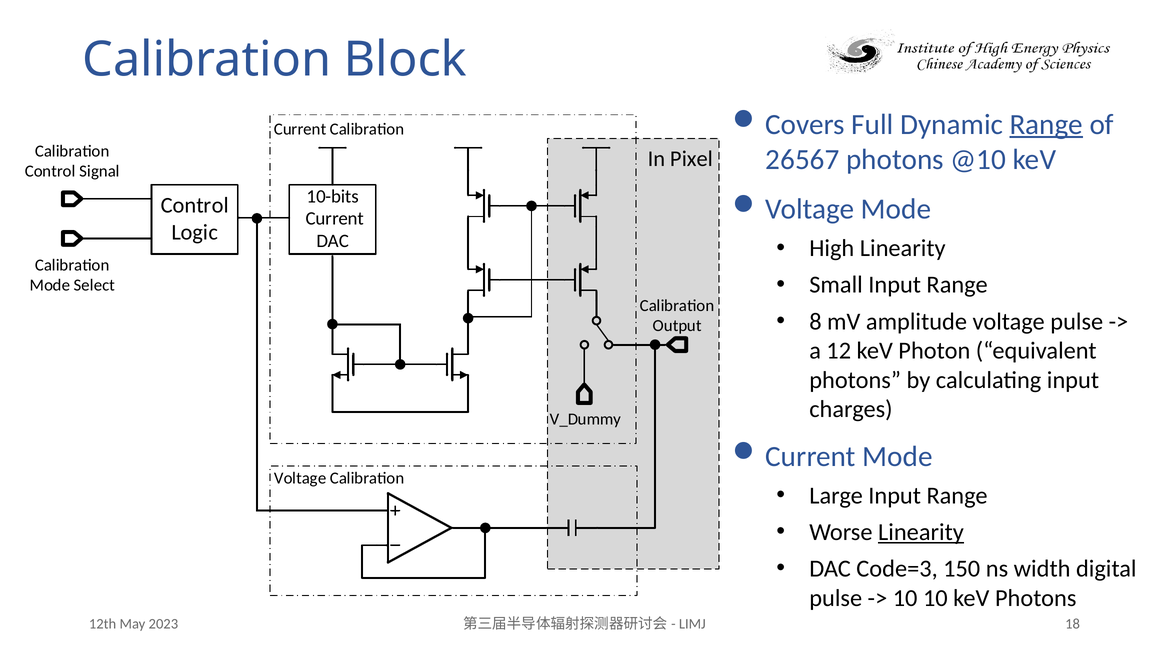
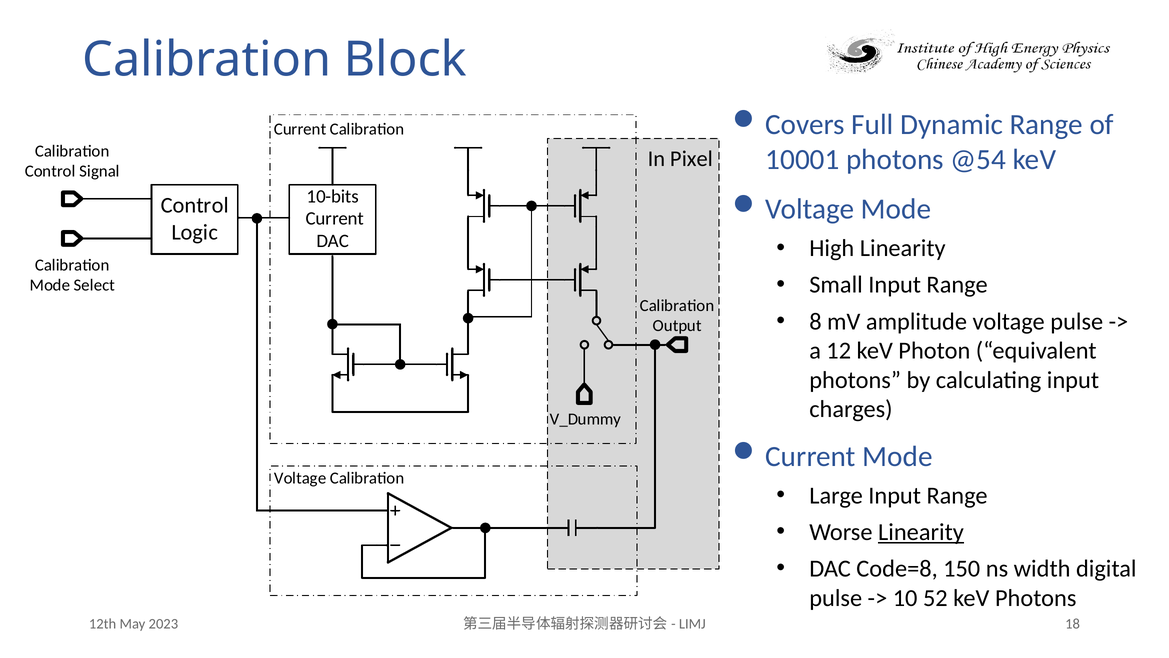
Range at (1046, 124) underline: present -> none
26567: 26567 -> 10001
@10: @10 -> @54
Code=3: Code=3 -> Code=8
10 10: 10 -> 52
